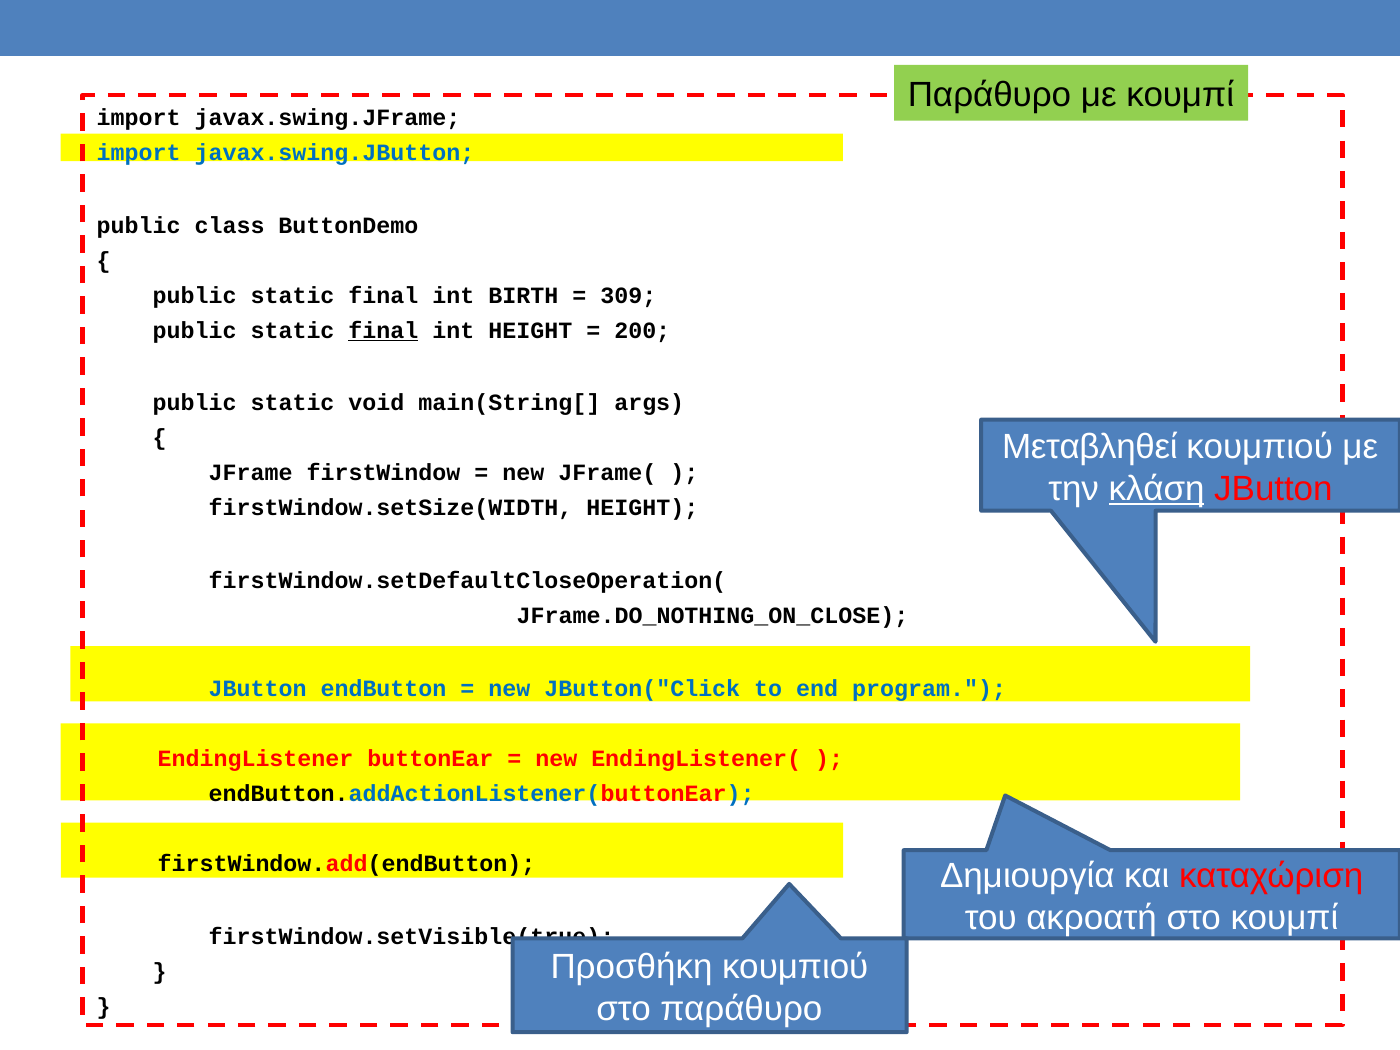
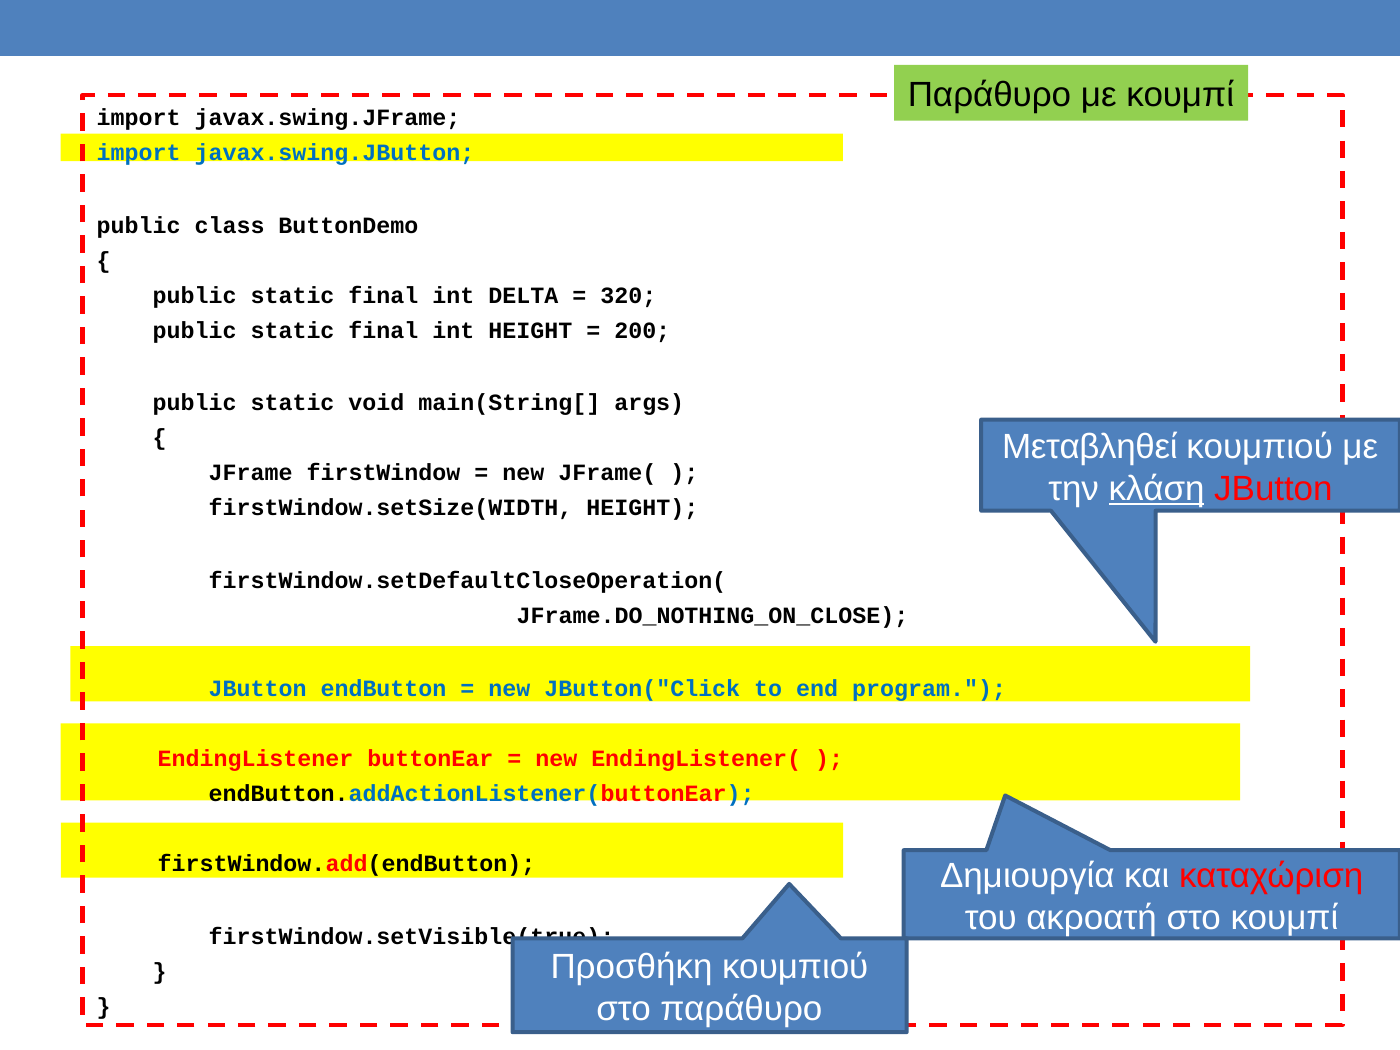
BIRTH: BIRTH -> DELTA
309: 309 -> 320
final at (383, 330) underline: present -> none
